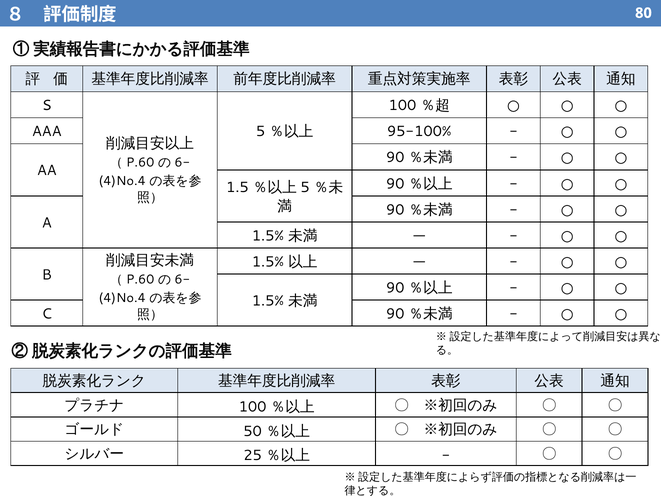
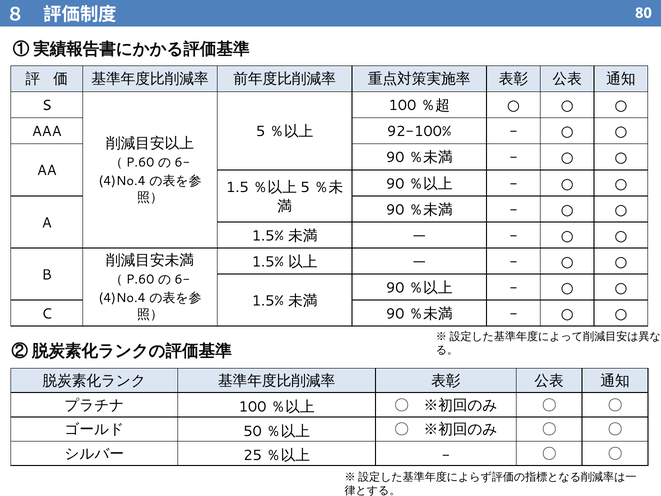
95-100%: 95-100% -> 92-100%
